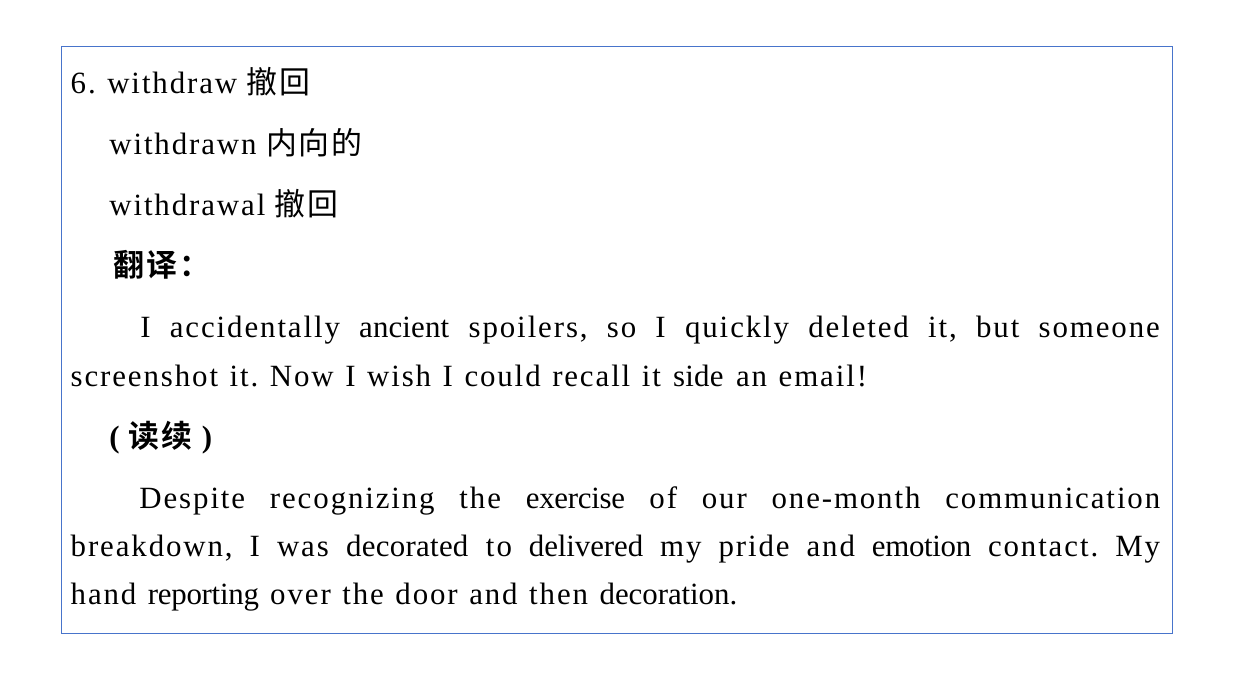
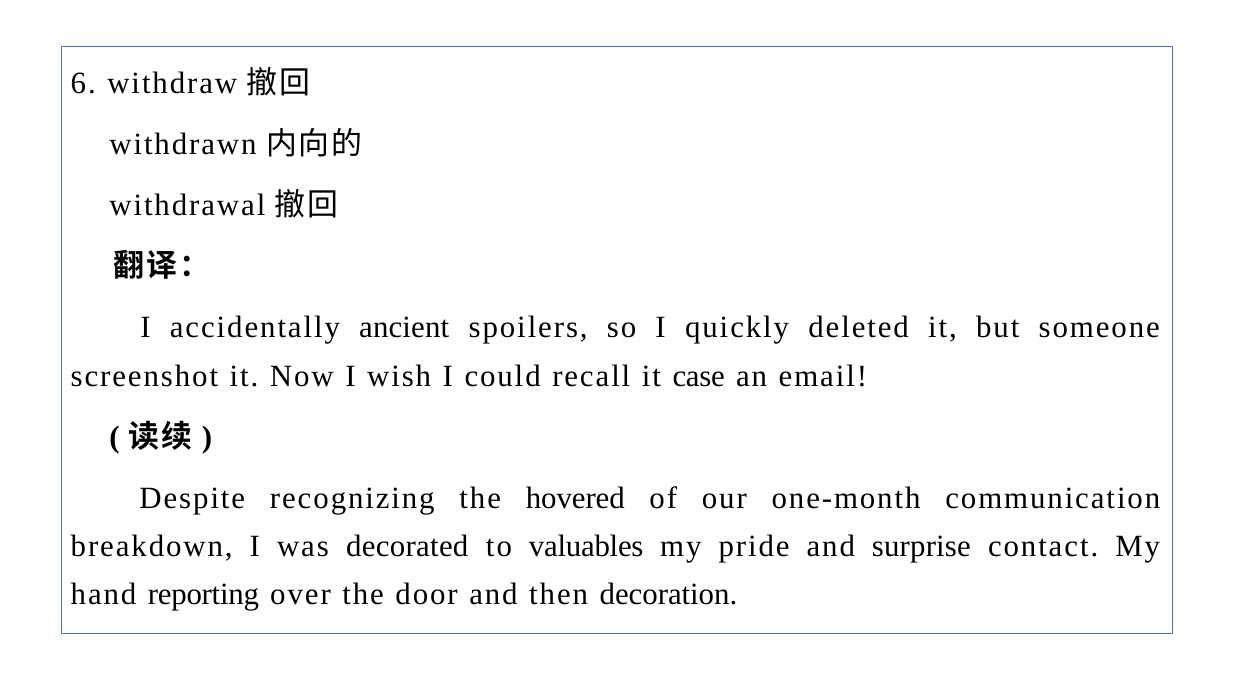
side: side -> case
exercise: exercise -> hovered
delivered: delivered -> valuables
emotion: emotion -> surprise
